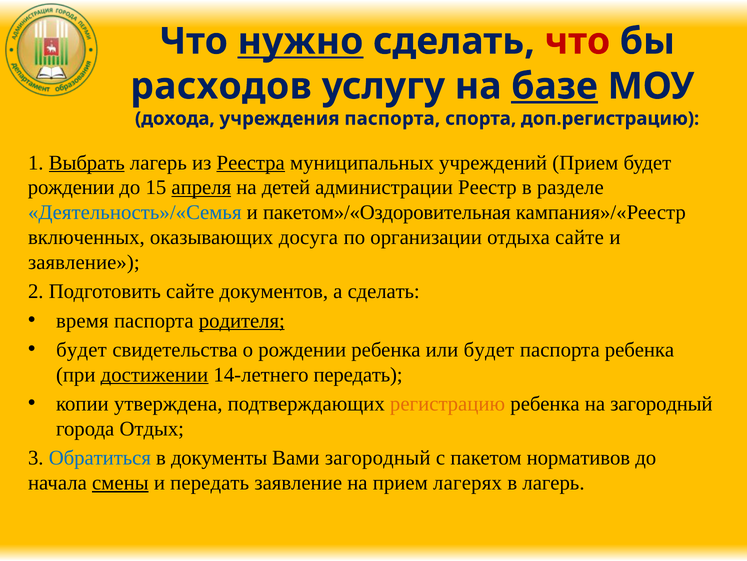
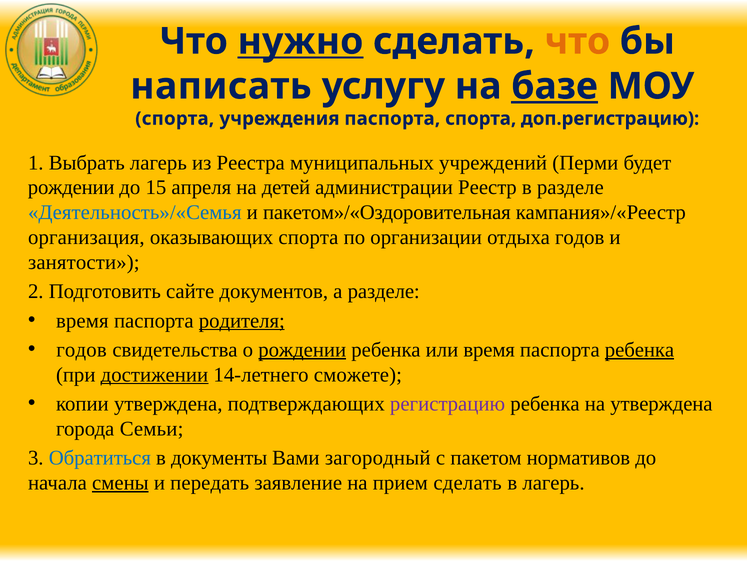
что at (577, 41) colour: red -> orange
расходов: расходов -> написать
дохода at (175, 118): дохода -> спорта
Выбрать underline: present -> none
Реестра underline: present -> none
учреждений Прием: Прием -> Перми
апреля underline: present -> none
включенных: включенных -> организация
оказывающих досуга: досуга -> спорта
отдыха сайте: сайте -> годов
заявление at (84, 262): заявление -> занятости
а сделать: сделать -> разделе
будет at (81, 349): будет -> годов
рождении at (302, 349) underline: none -> present
или будет: будет -> время
ребенка at (640, 349) underline: none -> present
14-летнего передать: передать -> сможете
регистрацию colour: orange -> purple
на загородный: загородный -> утверждена
Отдых: Отдых -> Семьи
прием лагерях: лагерях -> сделать
